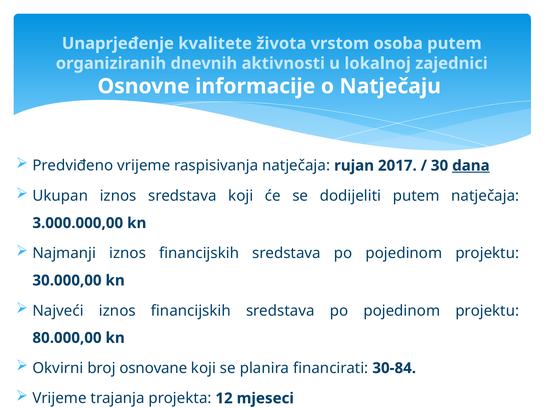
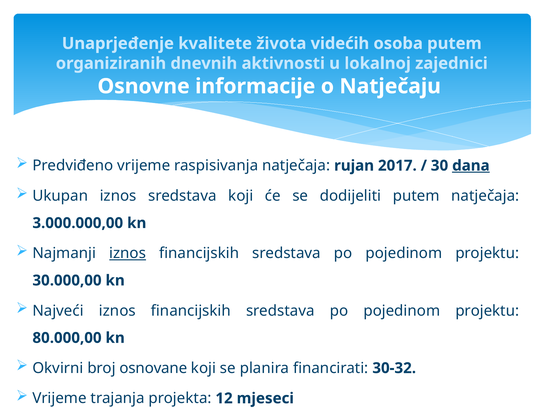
vrstom: vrstom -> videćih
iznos at (128, 253) underline: none -> present
30-84: 30-84 -> 30-32
